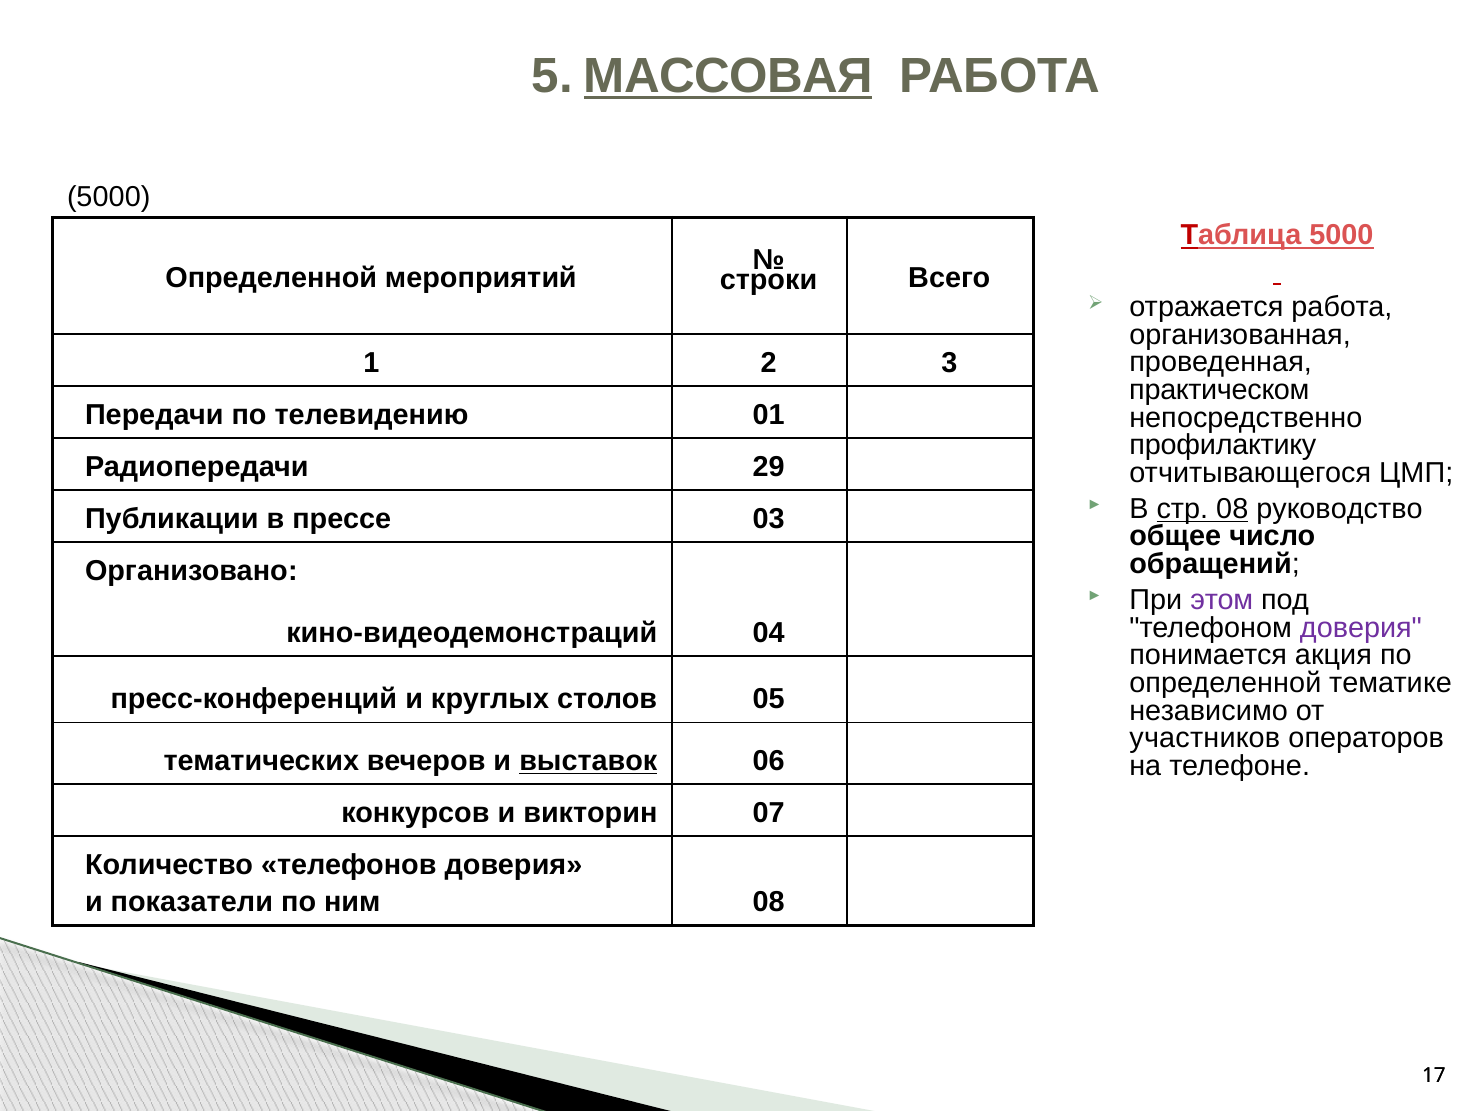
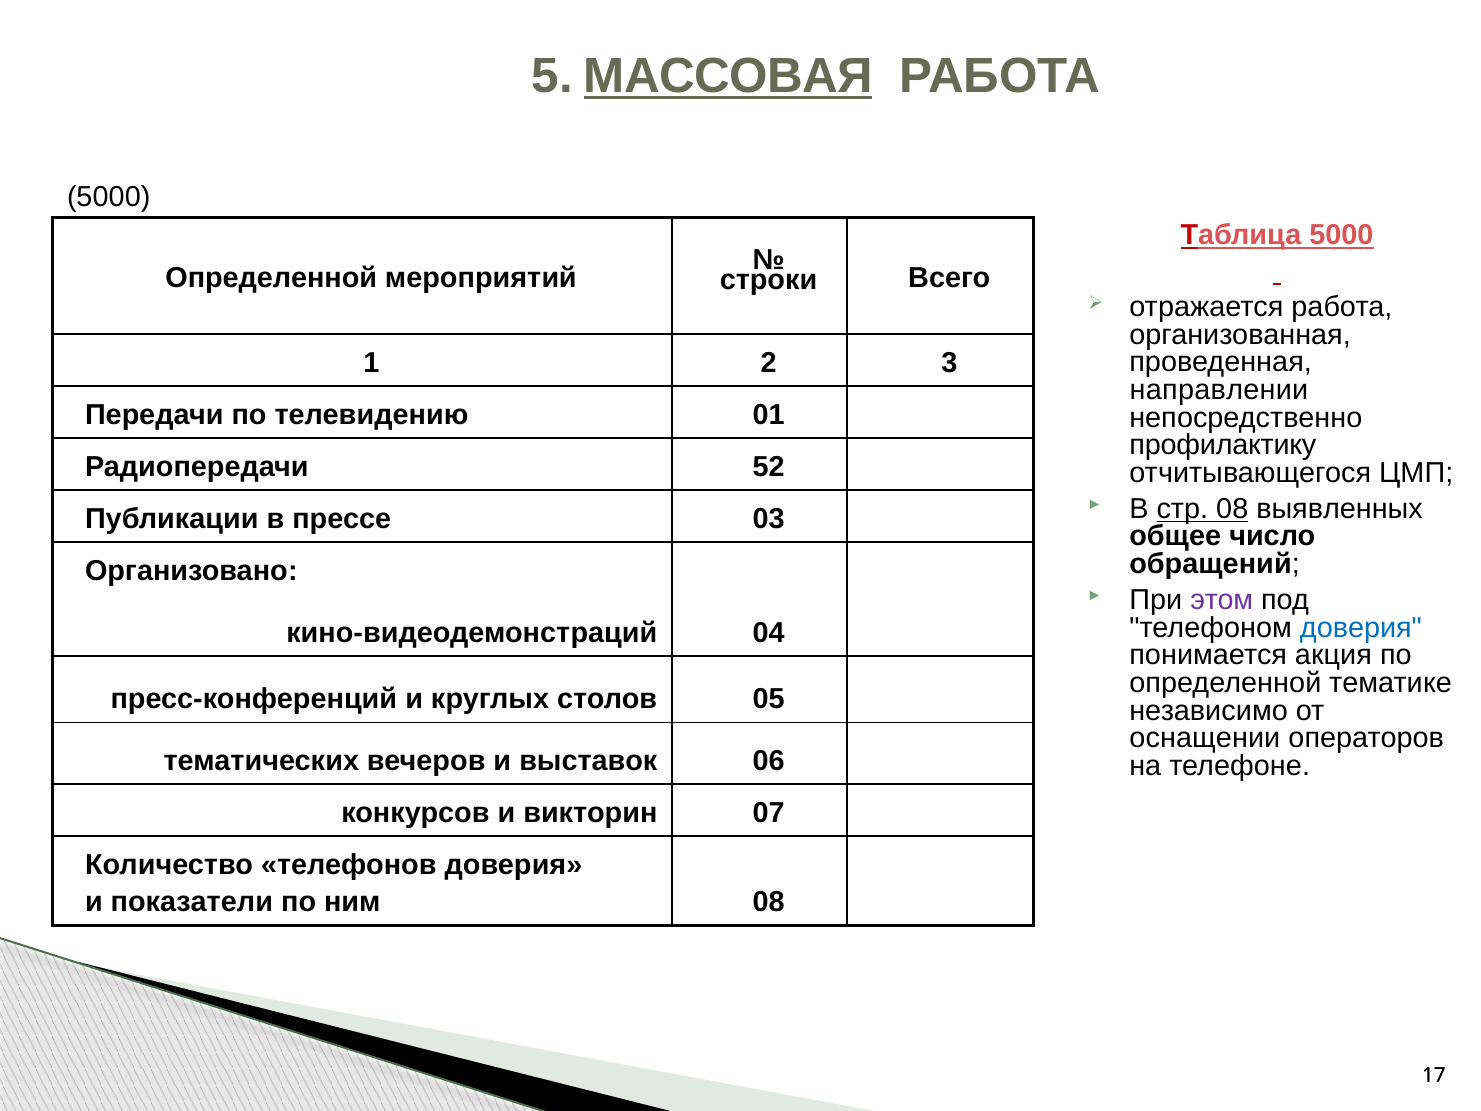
практическом: практическом -> направлении
29: 29 -> 52
руководство: руководство -> выявленных
доверия at (1361, 627) colour: purple -> blue
участников: участников -> оснащении
выставок underline: present -> none
